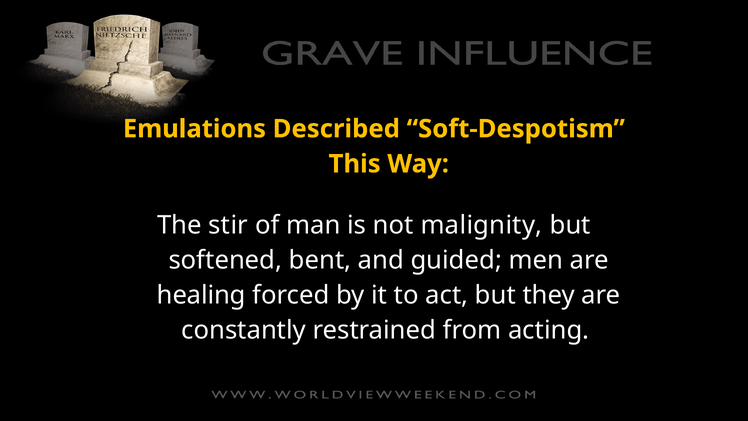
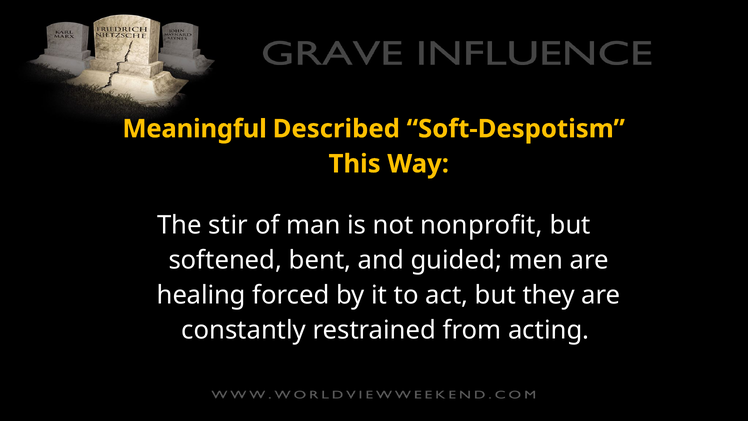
Emulations: Emulations -> Meaningful
malignity: malignity -> nonprofit
